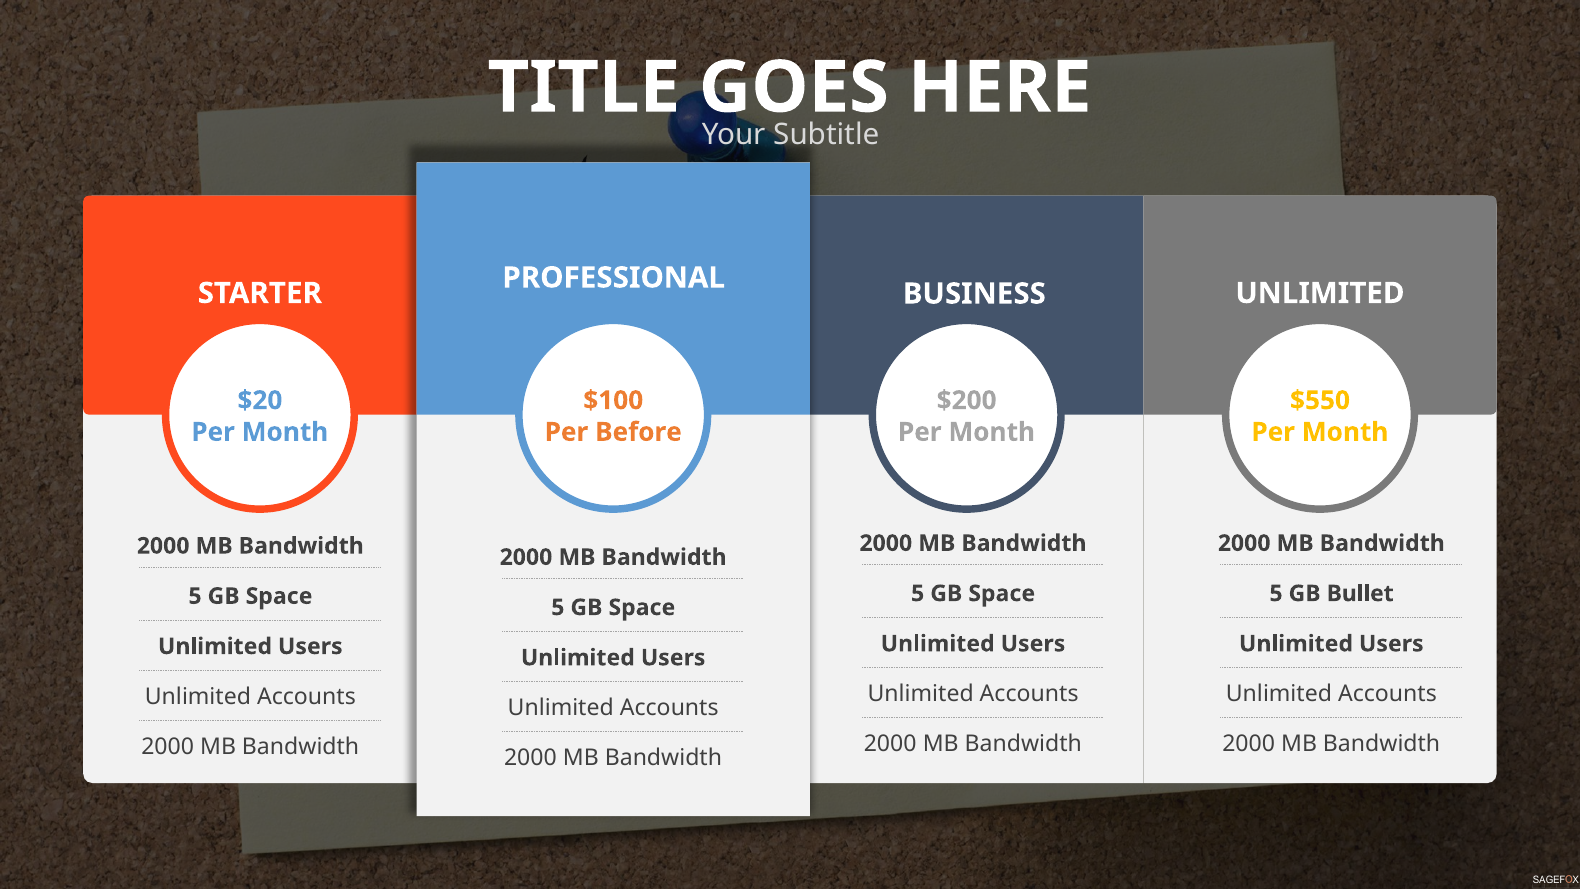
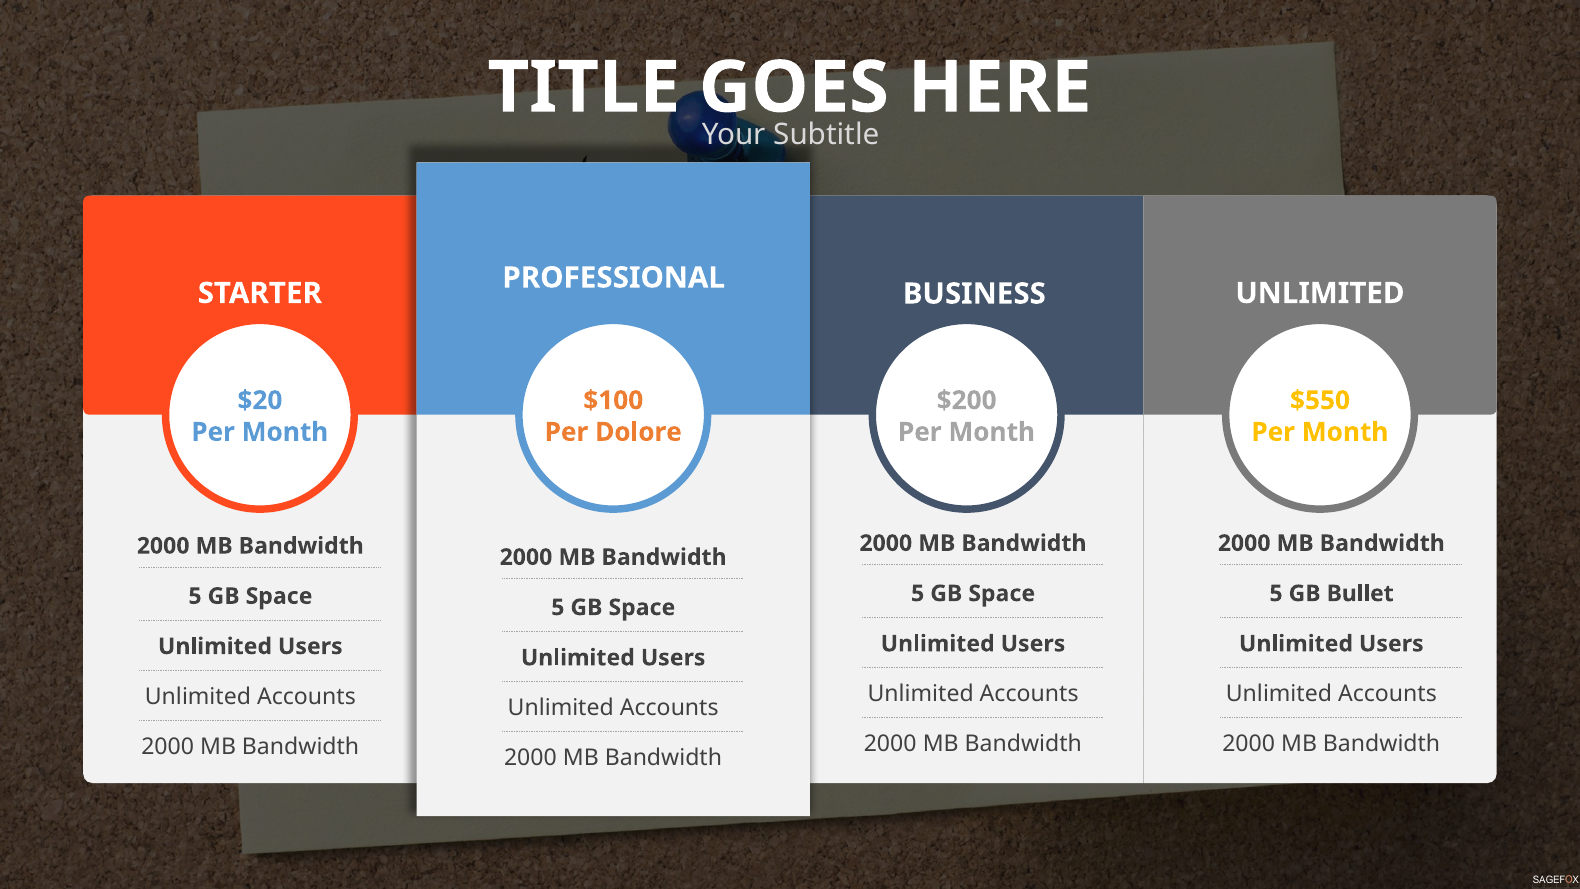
Before: Before -> Dolore
